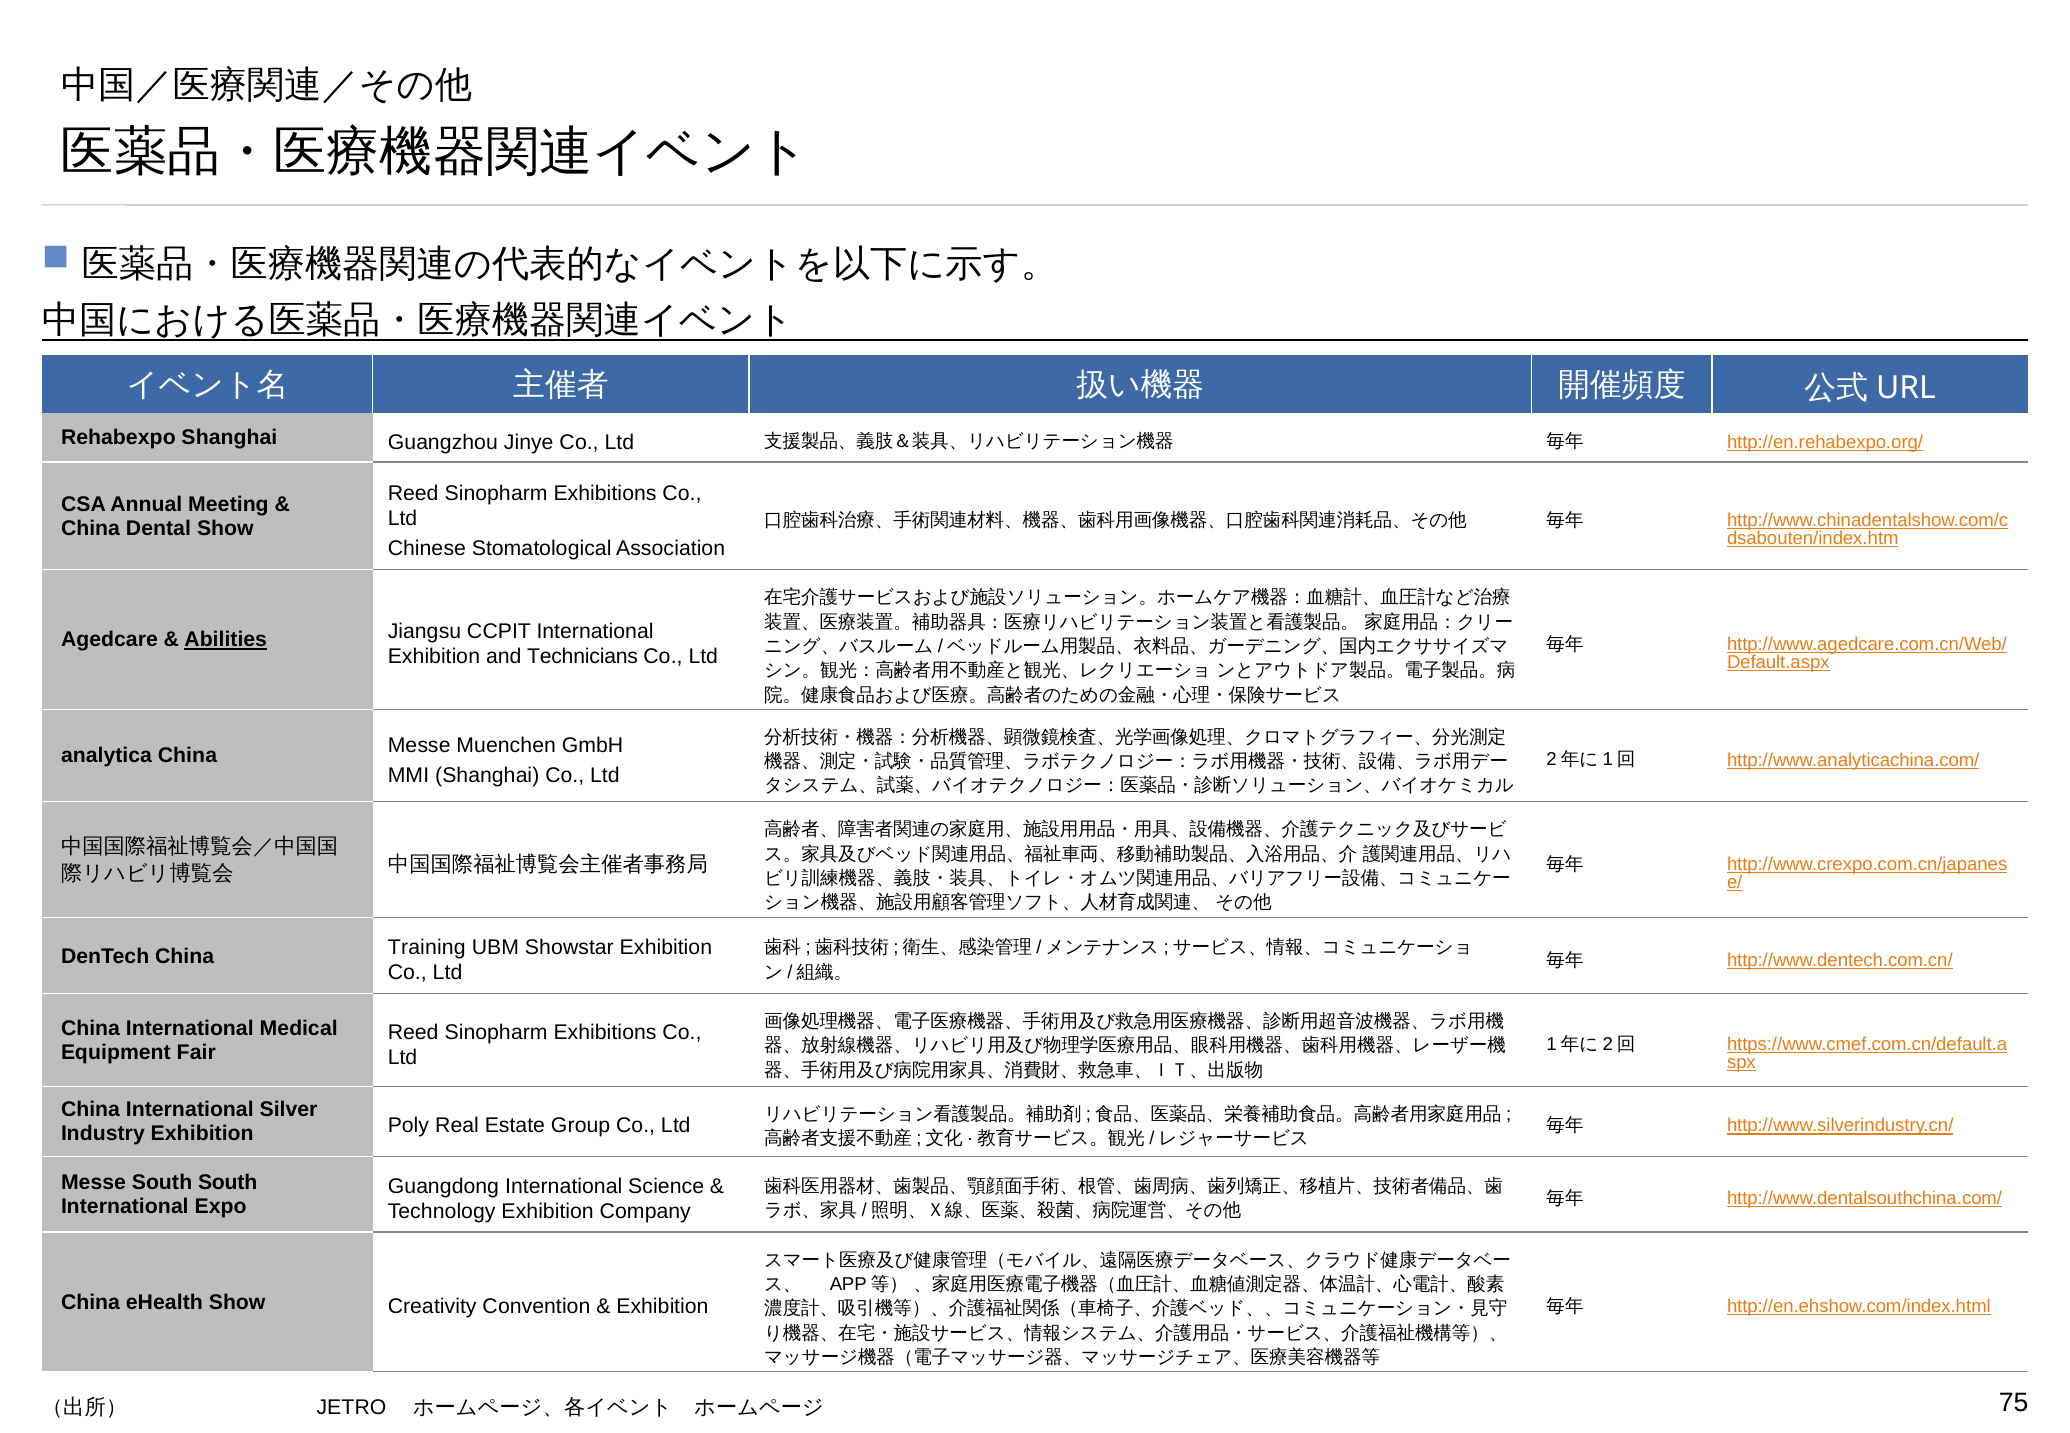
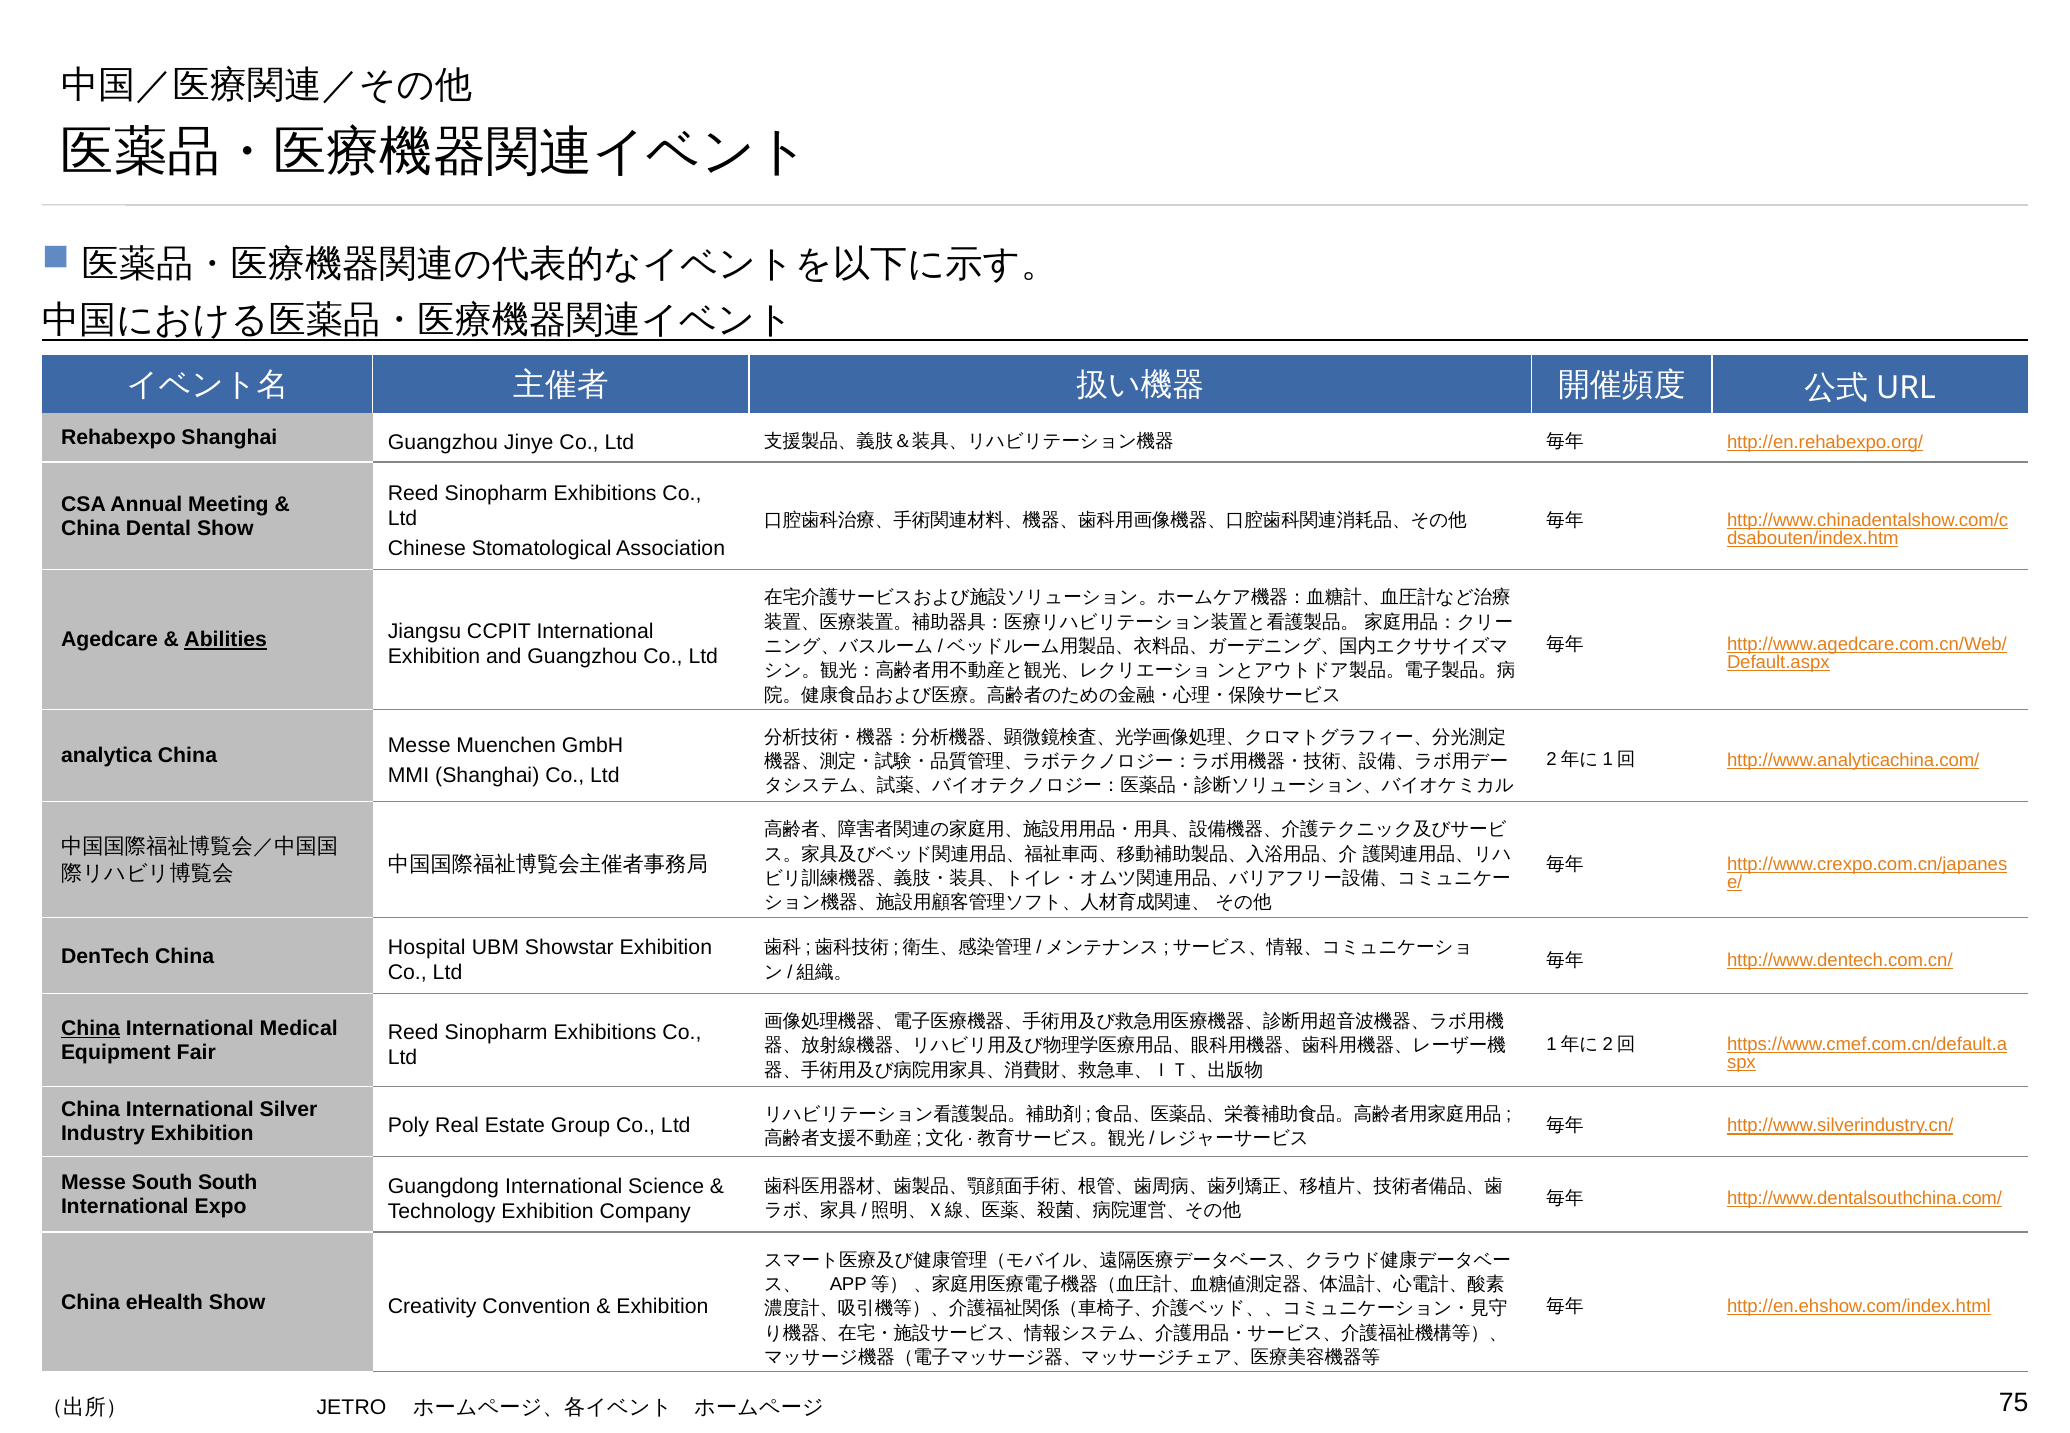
and Technicians: Technicians -> Guangzhou
Training: Training -> Hospital
China at (90, 1028) underline: none -> present
